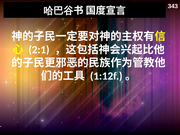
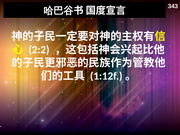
2:1: 2:1 -> 2:2
